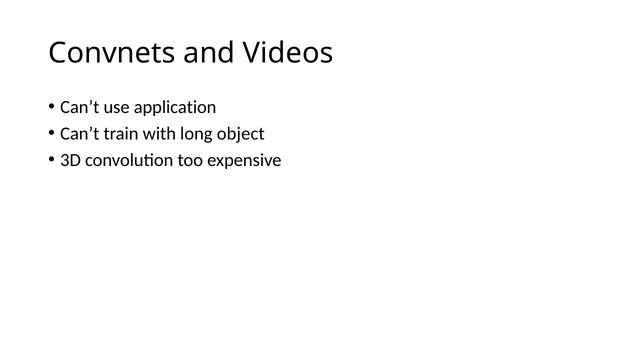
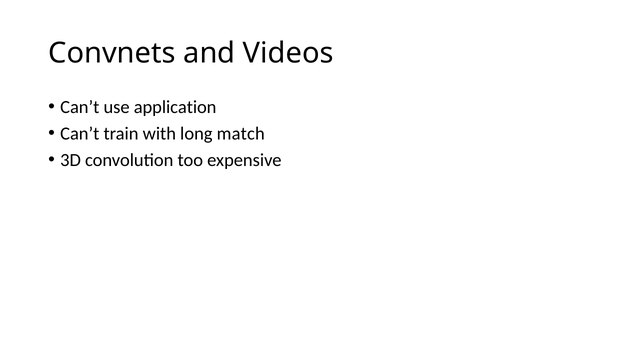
object: object -> match
